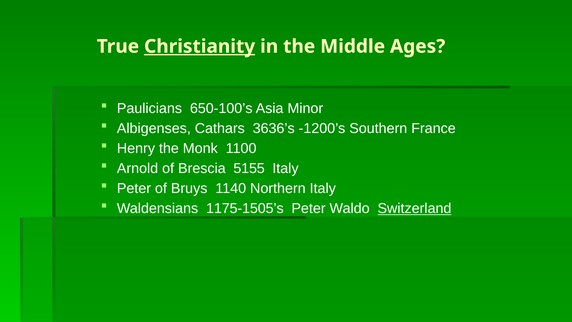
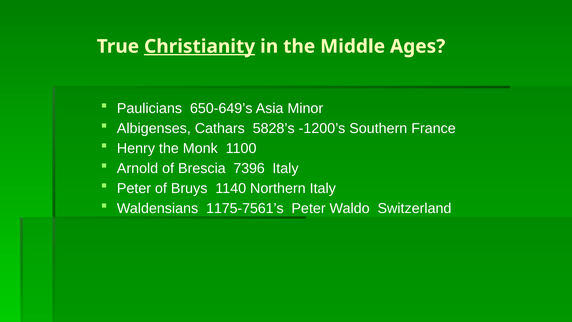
650-100’s: 650-100’s -> 650-649’s
3636’s: 3636’s -> 5828’s
5155: 5155 -> 7396
1175-1505’s: 1175-1505’s -> 1175-7561’s
Switzerland underline: present -> none
